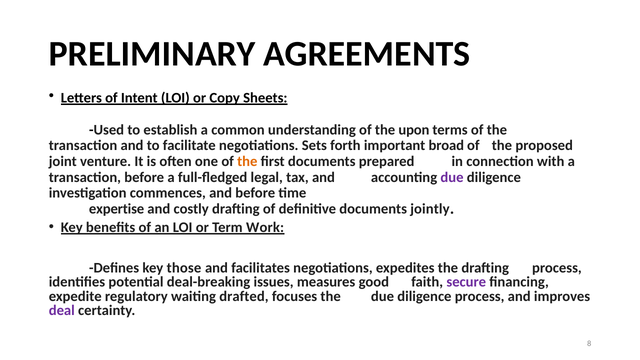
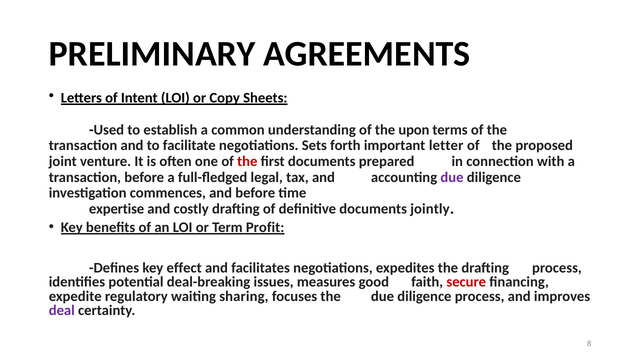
broad: broad -> letter
the at (247, 161) colour: orange -> red
Work: Work -> Profit
those: those -> effect
secure colour: purple -> red
drafted: drafted -> sharing
